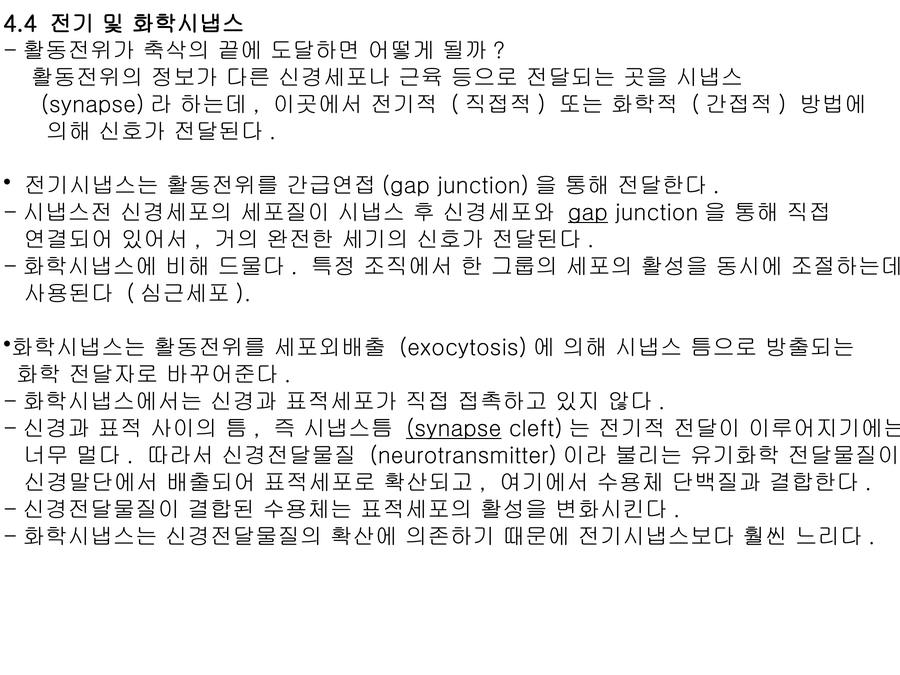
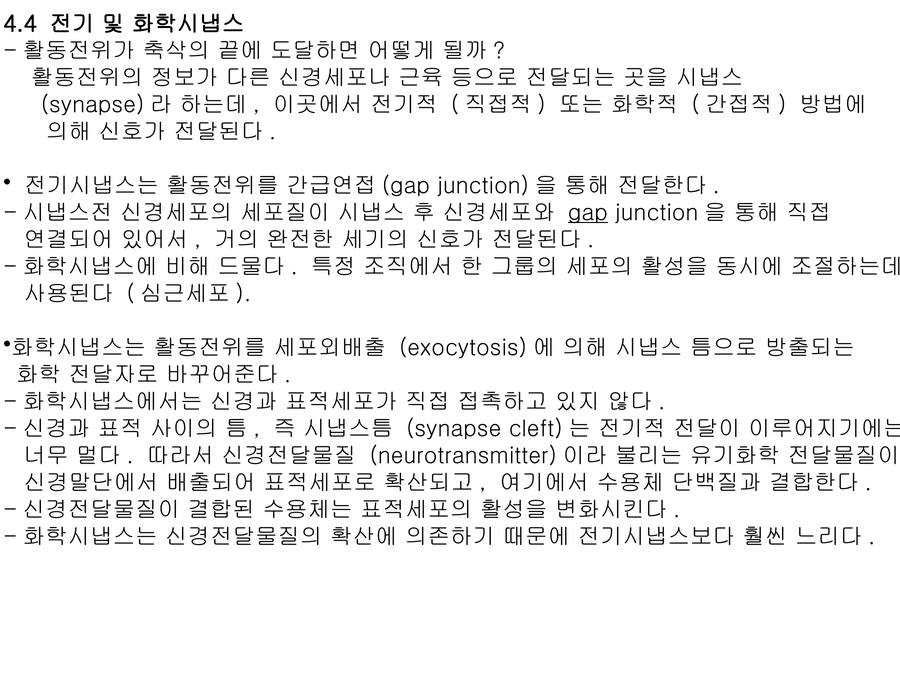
synapse underline: present -> none
